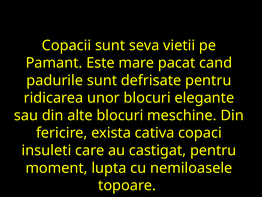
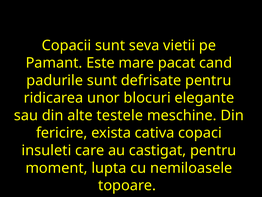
alte blocuri: blocuri -> testele
